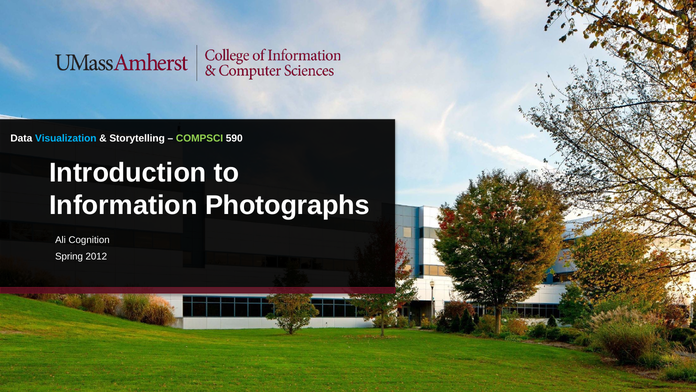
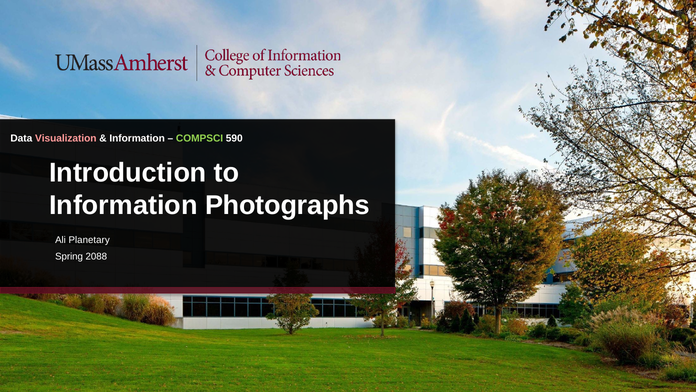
Visualization colour: light blue -> pink
Storytelling at (137, 138): Storytelling -> Information
Cognition: Cognition -> Planetary
2012: 2012 -> 2088
